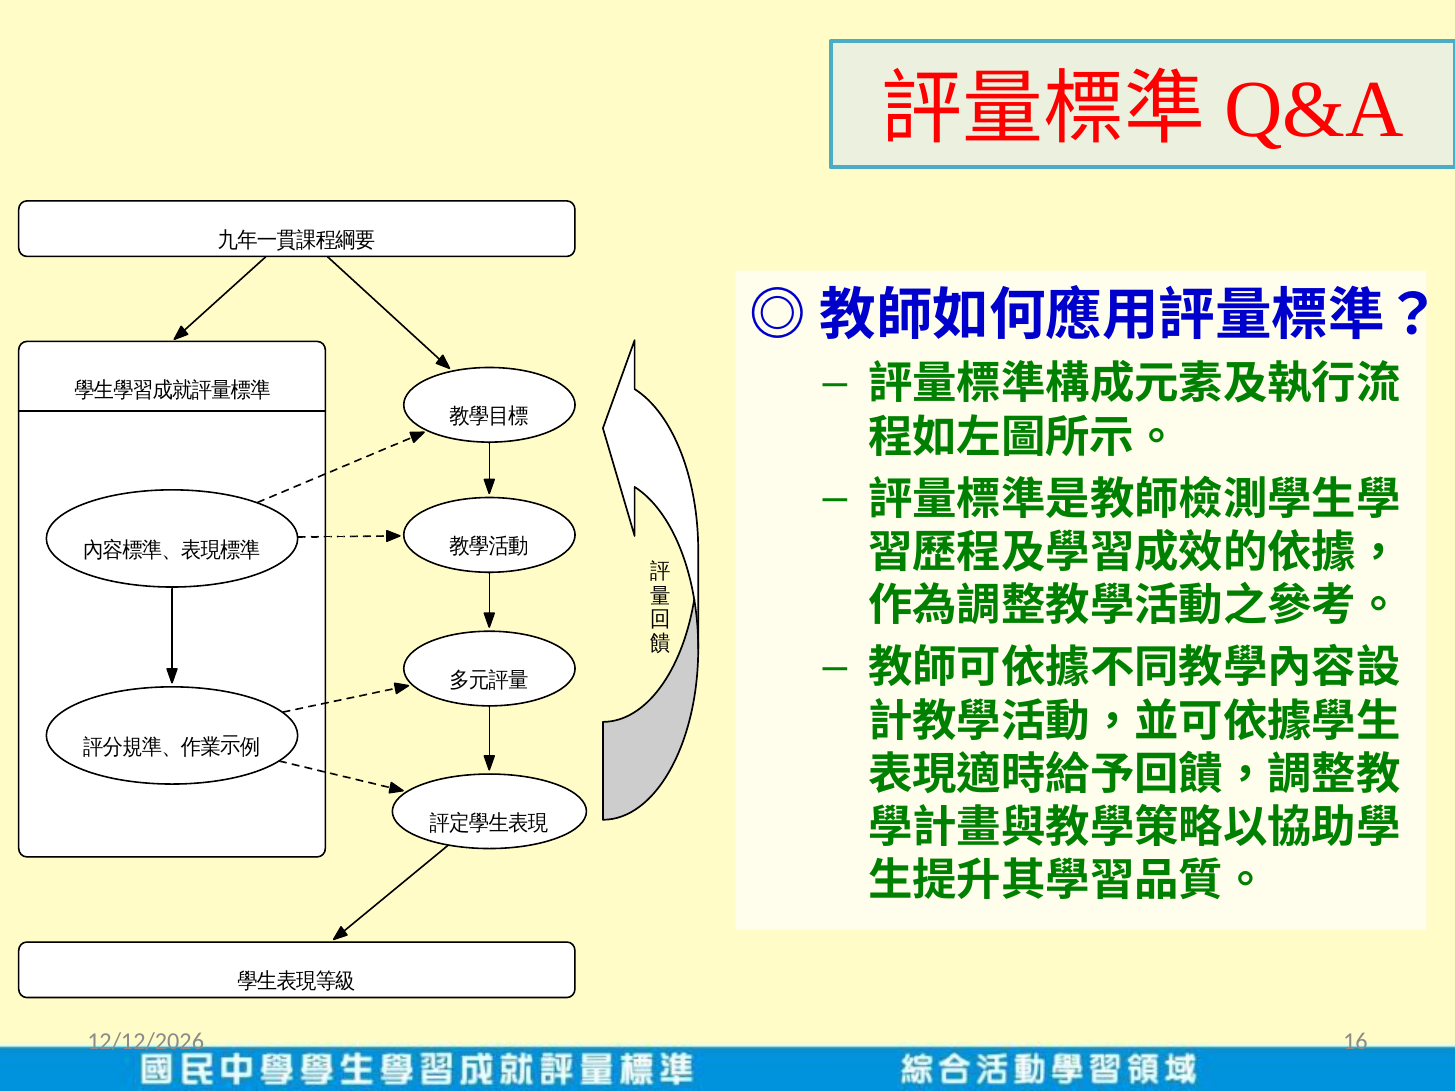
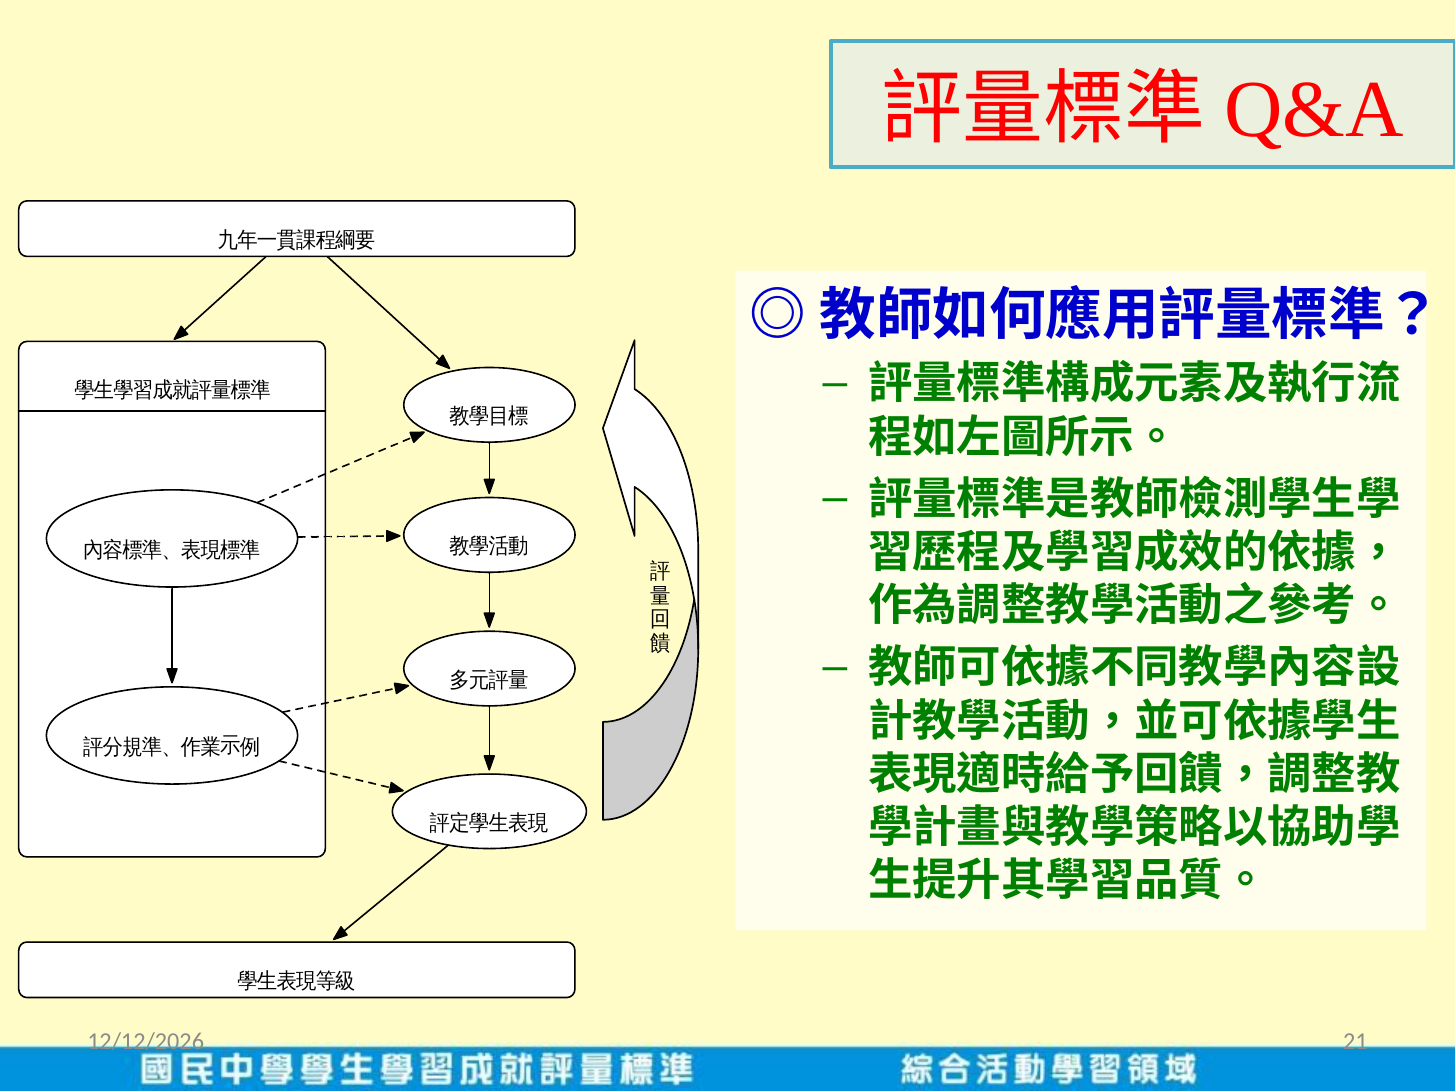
16: 16 -> 21
